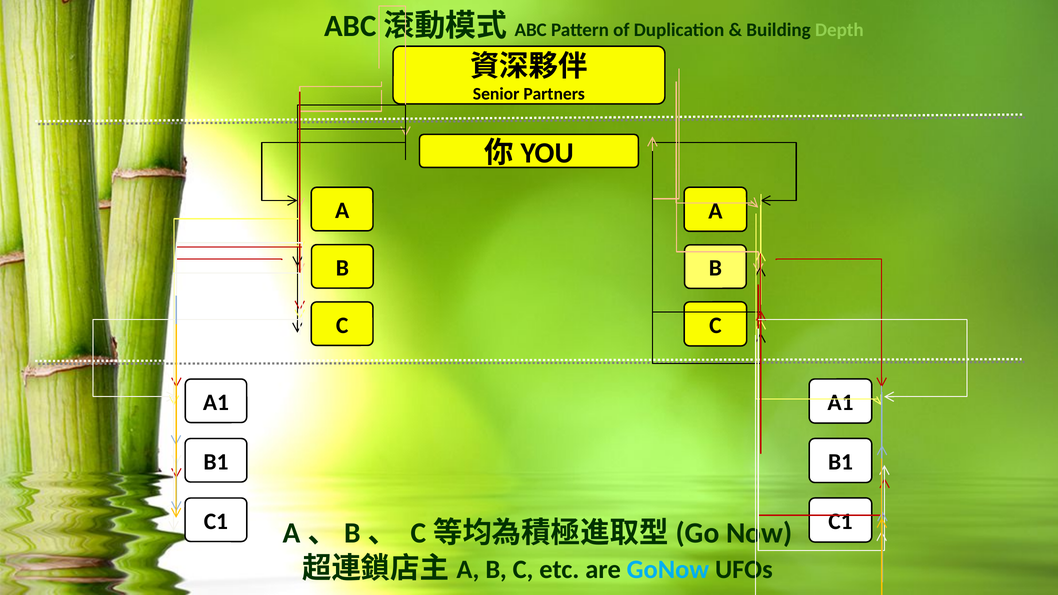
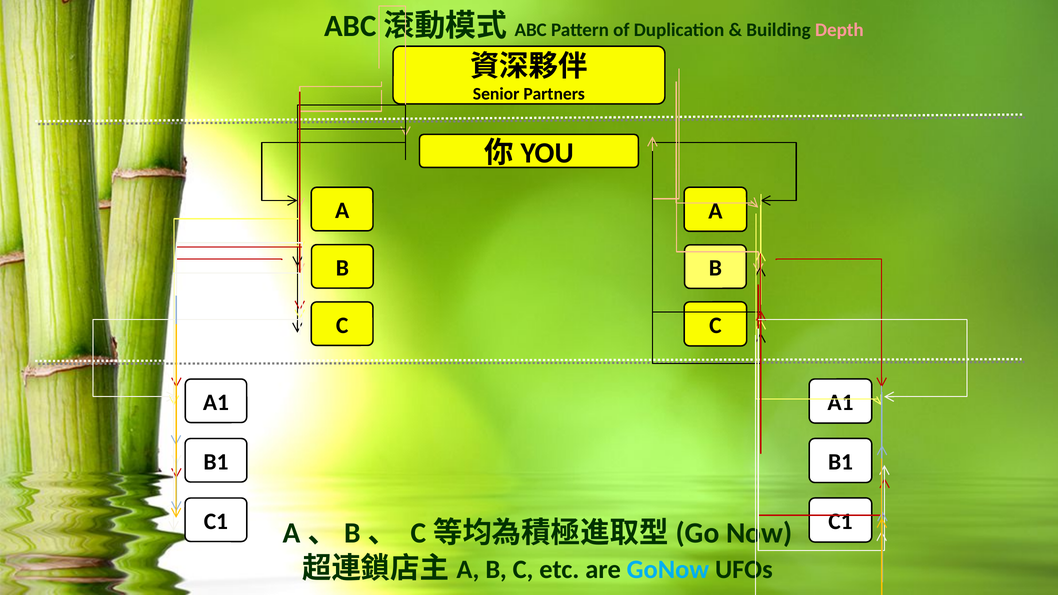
Depth colour: light green -> pink
